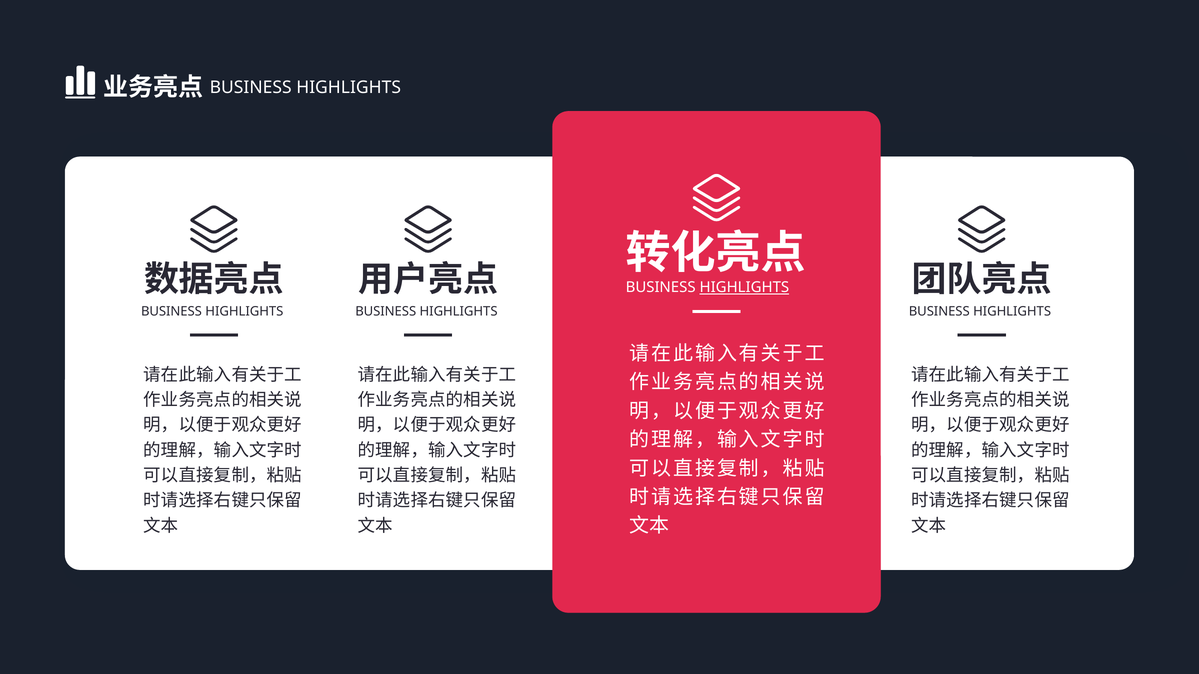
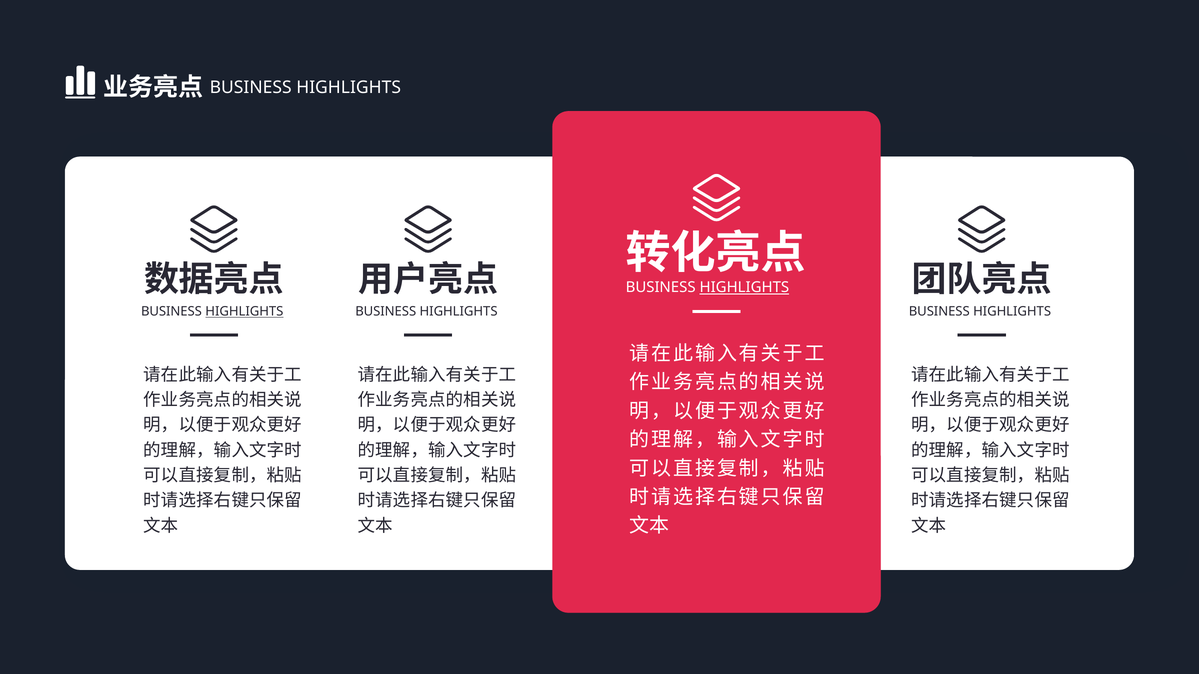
HIGHLIGHTS at (244, 312) underline: none -> present
